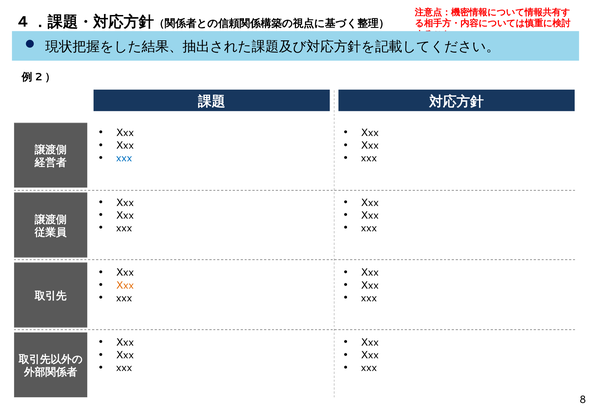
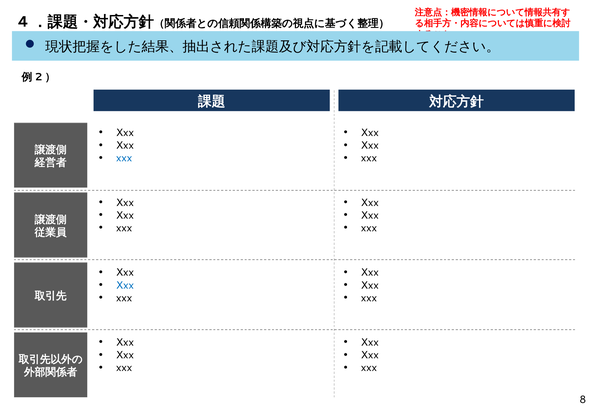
Xxx at (125, 285) colour: orange -> blue
